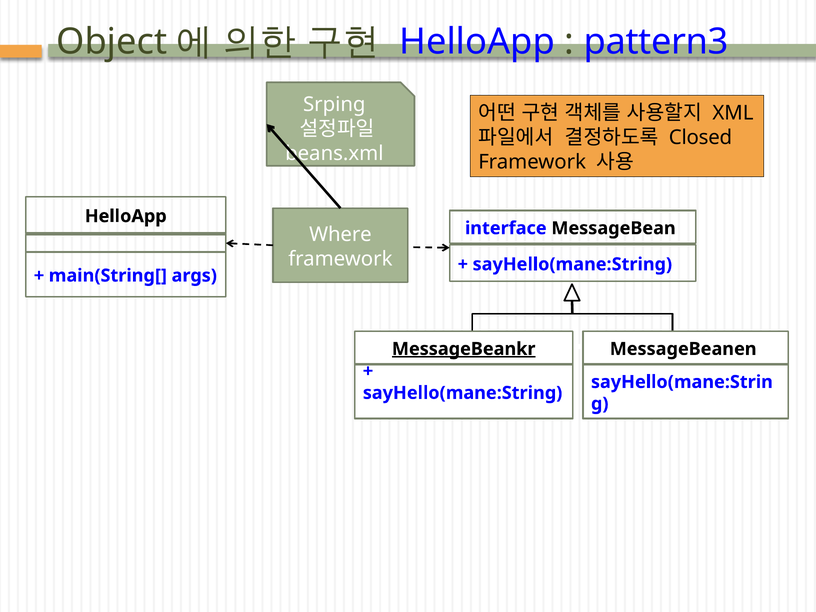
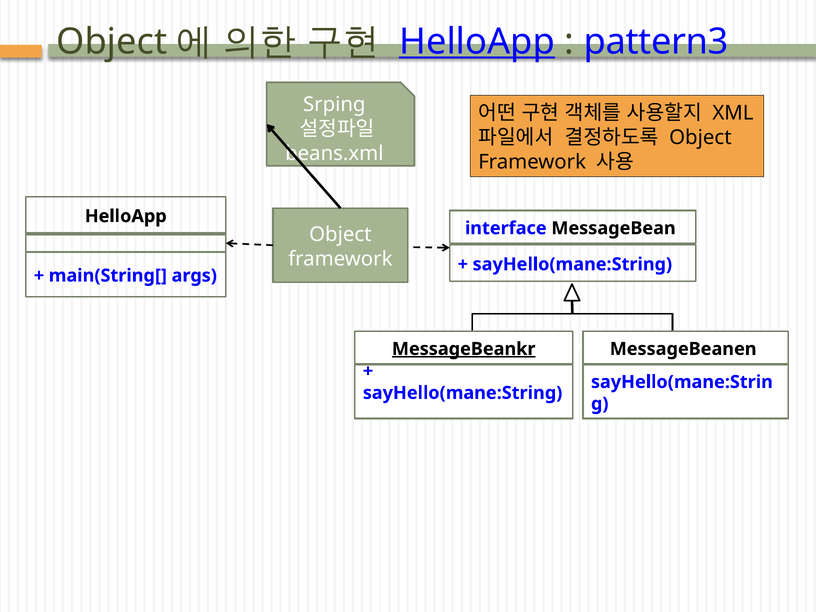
HelloApp at (477, 42) underline: none -> present
Closed at (701, 137): Closed -> Object
Where at (340, 234): Where -> Object
